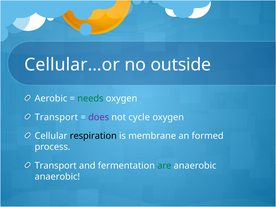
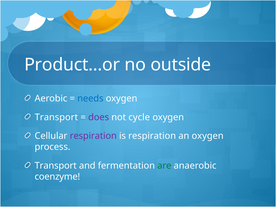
Cellular…or: Cellular…or -> Product…or
needs colour: green -> blue
respiration at (93, 136) colour: black -> purple
is membrane: membrane -> respiration
an formed: formed -> oxygen
anaerobic at (57, 177): anaerobic -> coenzyme
